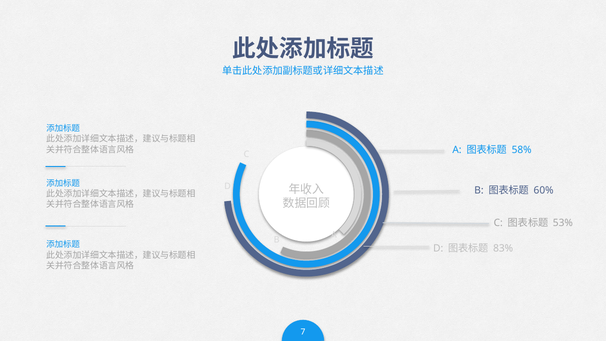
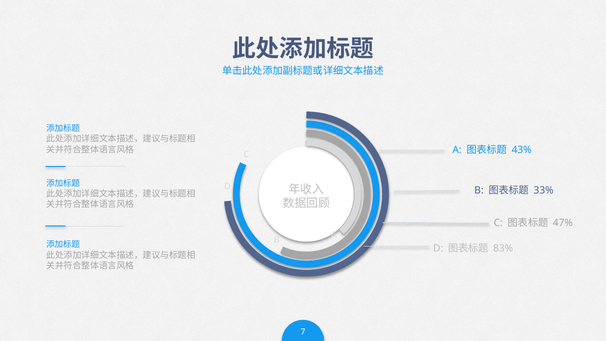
58%: 58% -> 43%
60%: 60% -> 33%
53%: 53% -> 47%
